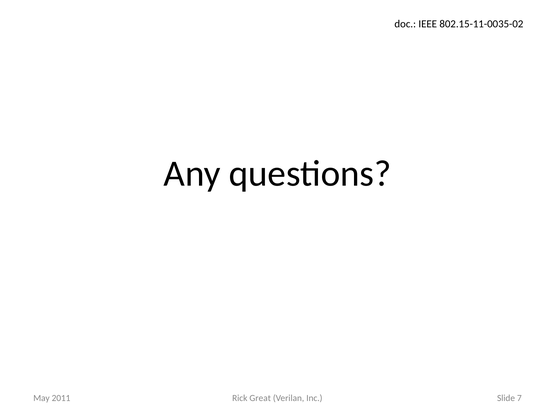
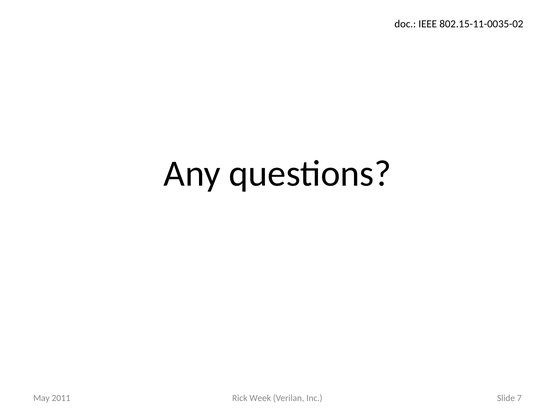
Great: Great -> Week
